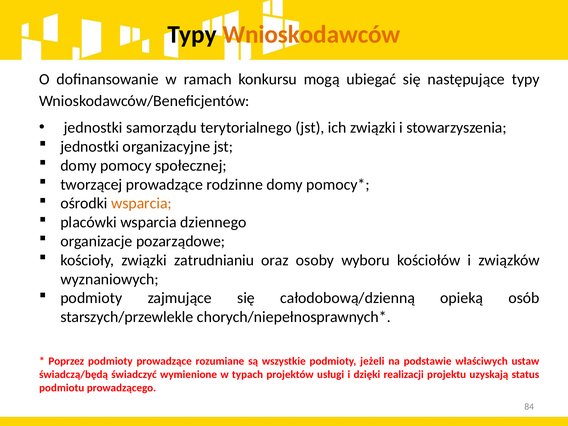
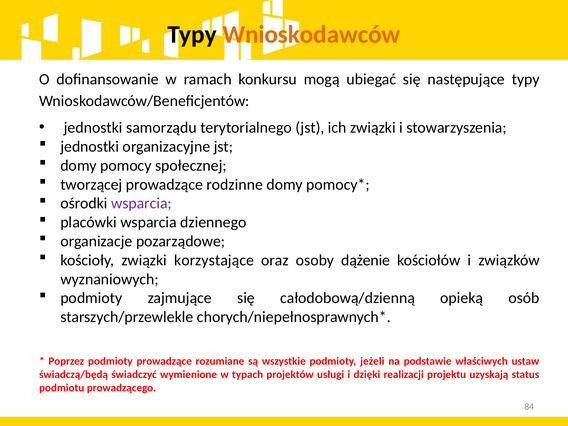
wsparcia at (141, 203) colour: orange -> purple
zatrudnianiu: zatrudnianiu -> korzystające
wyboru: wyboru -> dążenie
